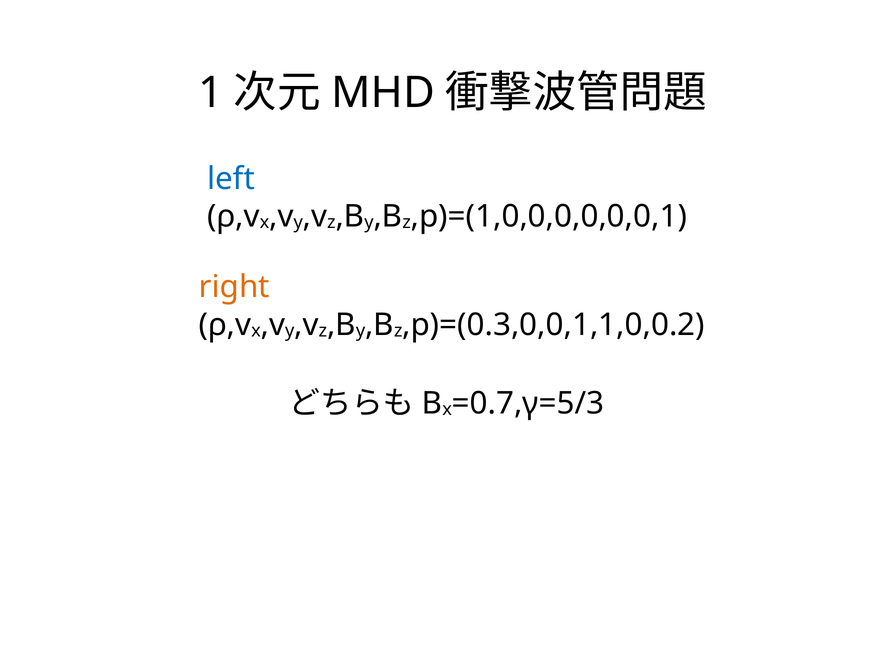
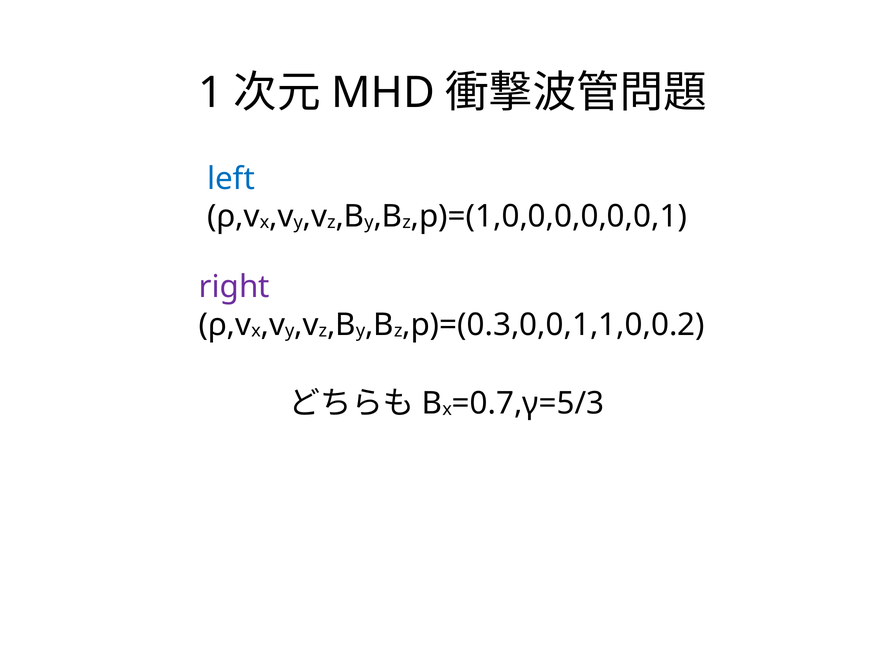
right colour: orange -> purple
